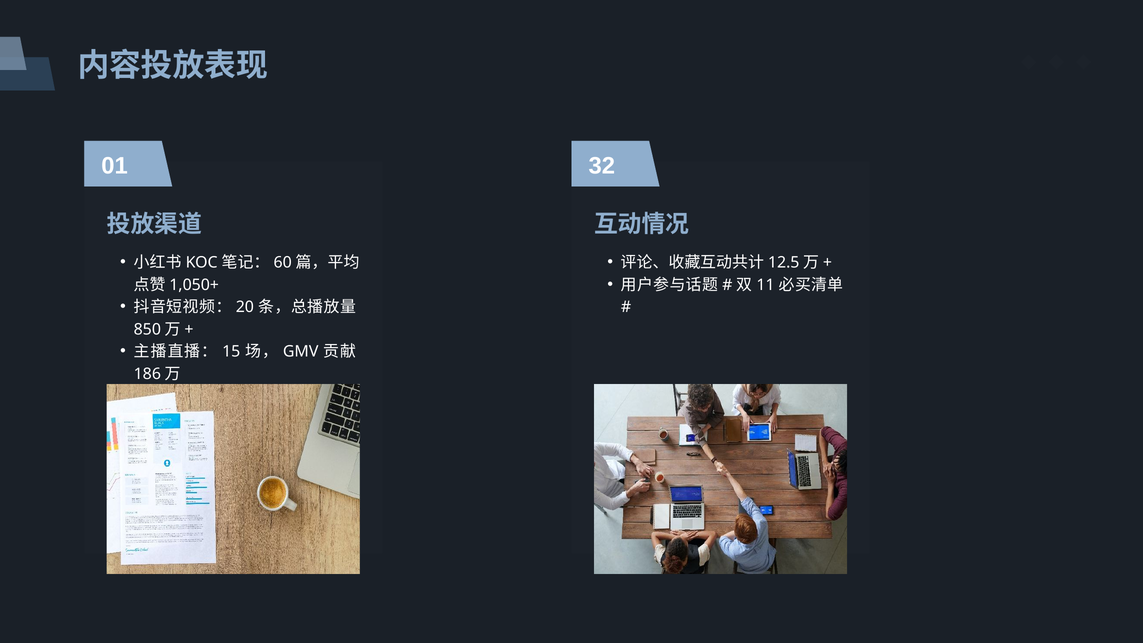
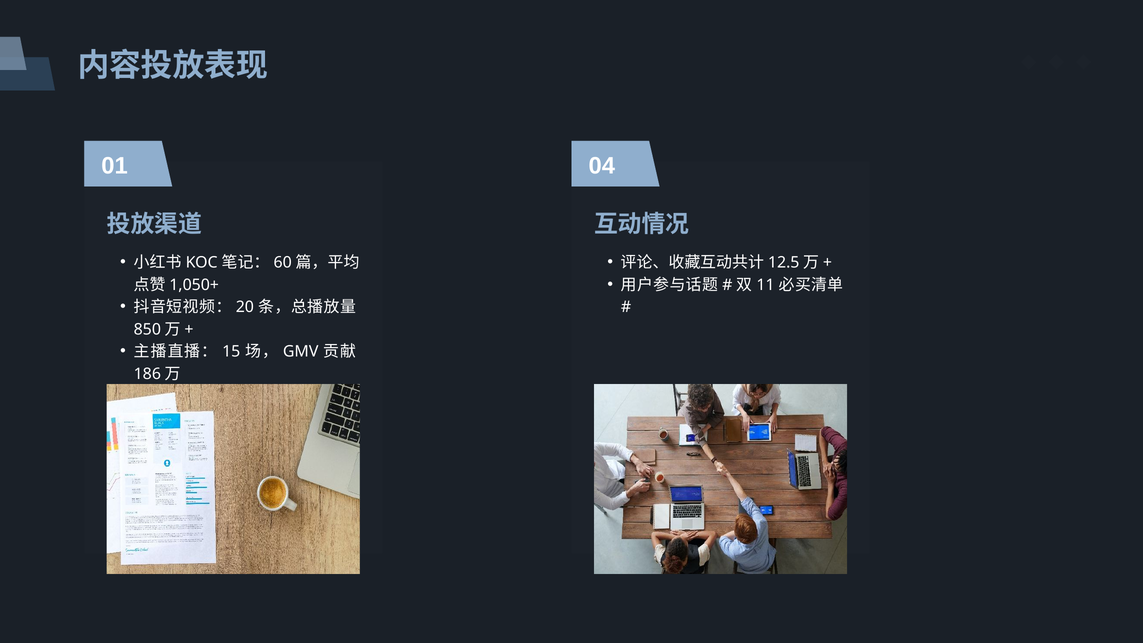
32: 32 -> 04
